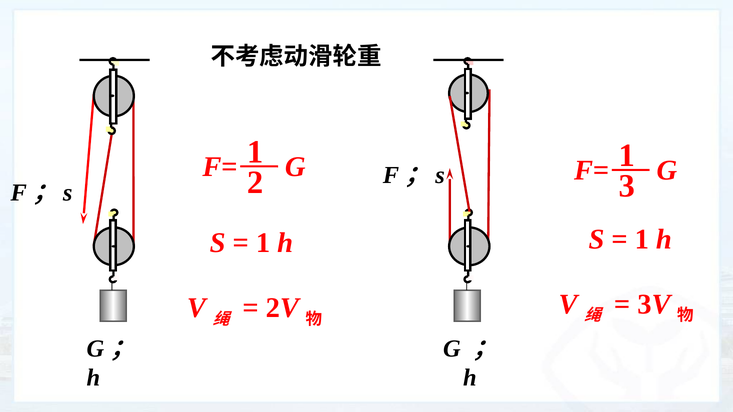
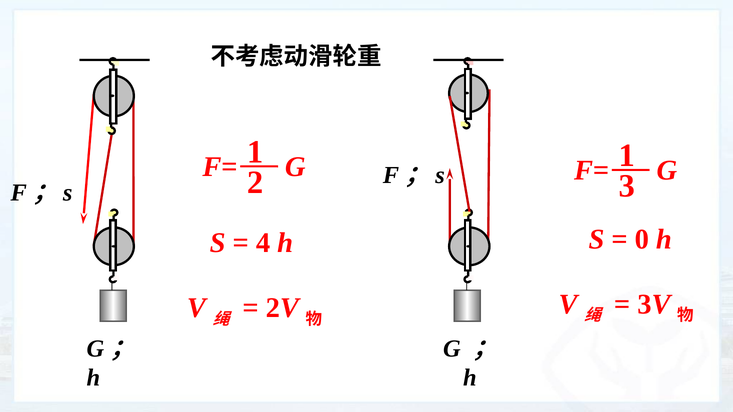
1 at (263, 243): 1 -> 4
1 at (642, 240): 1 -> 0
